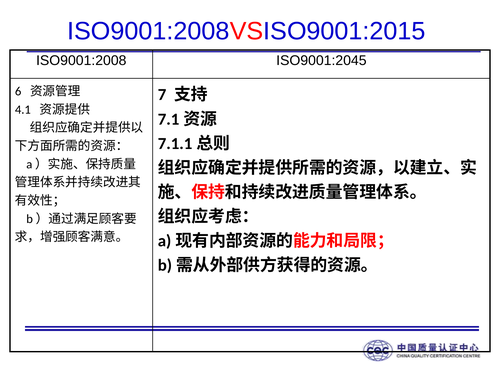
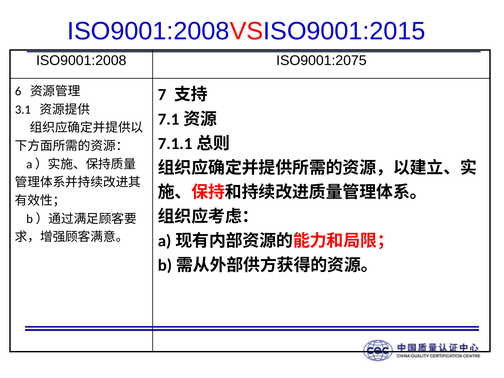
ISO9001:2045: ISO9001:2045 -> ISO9001:2075
4.1: 4.1 -> 3.1
